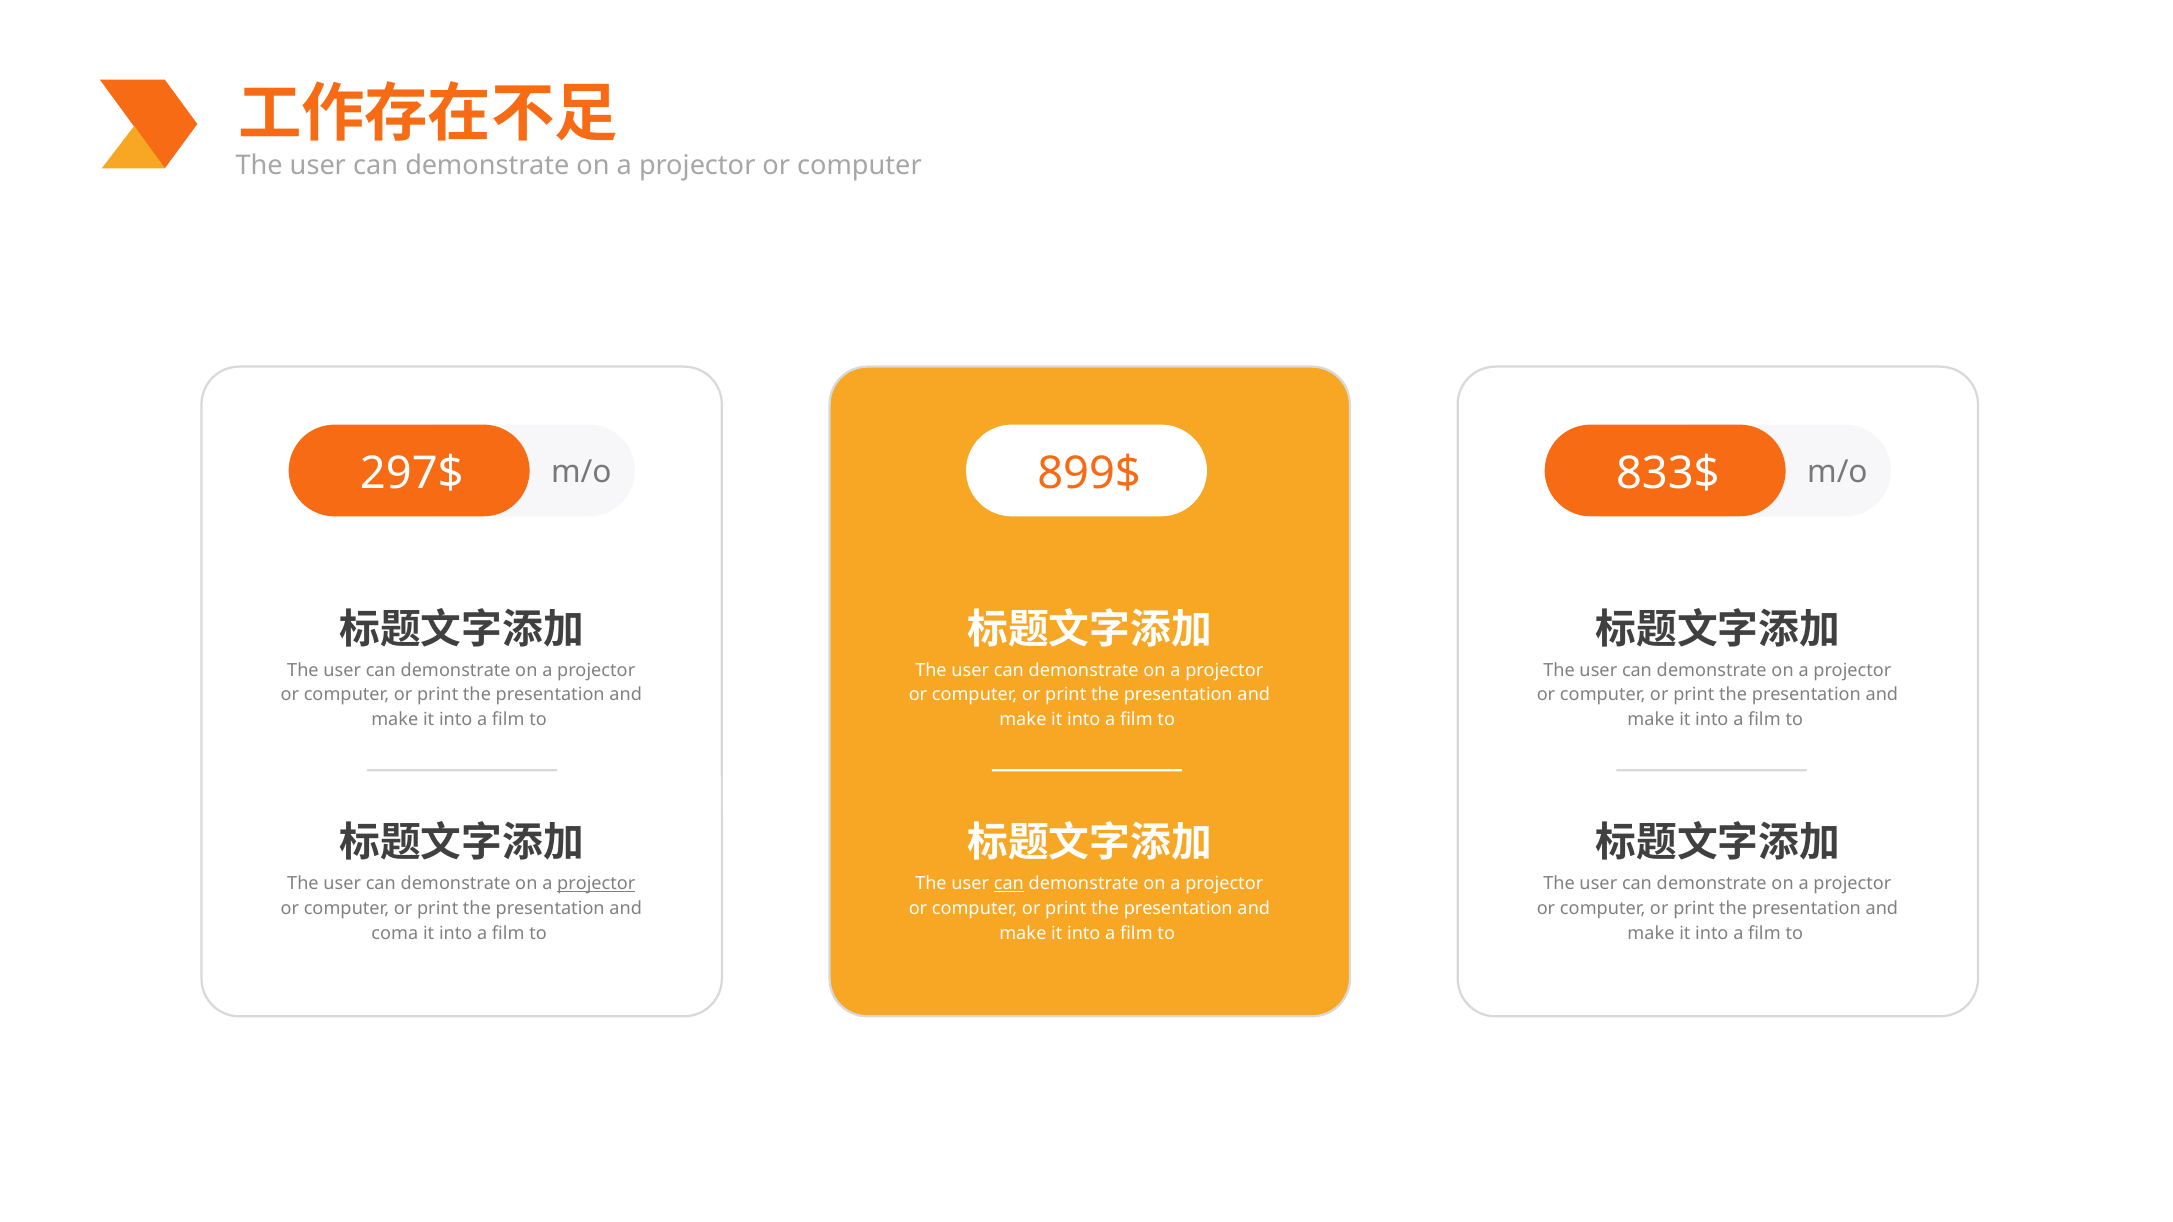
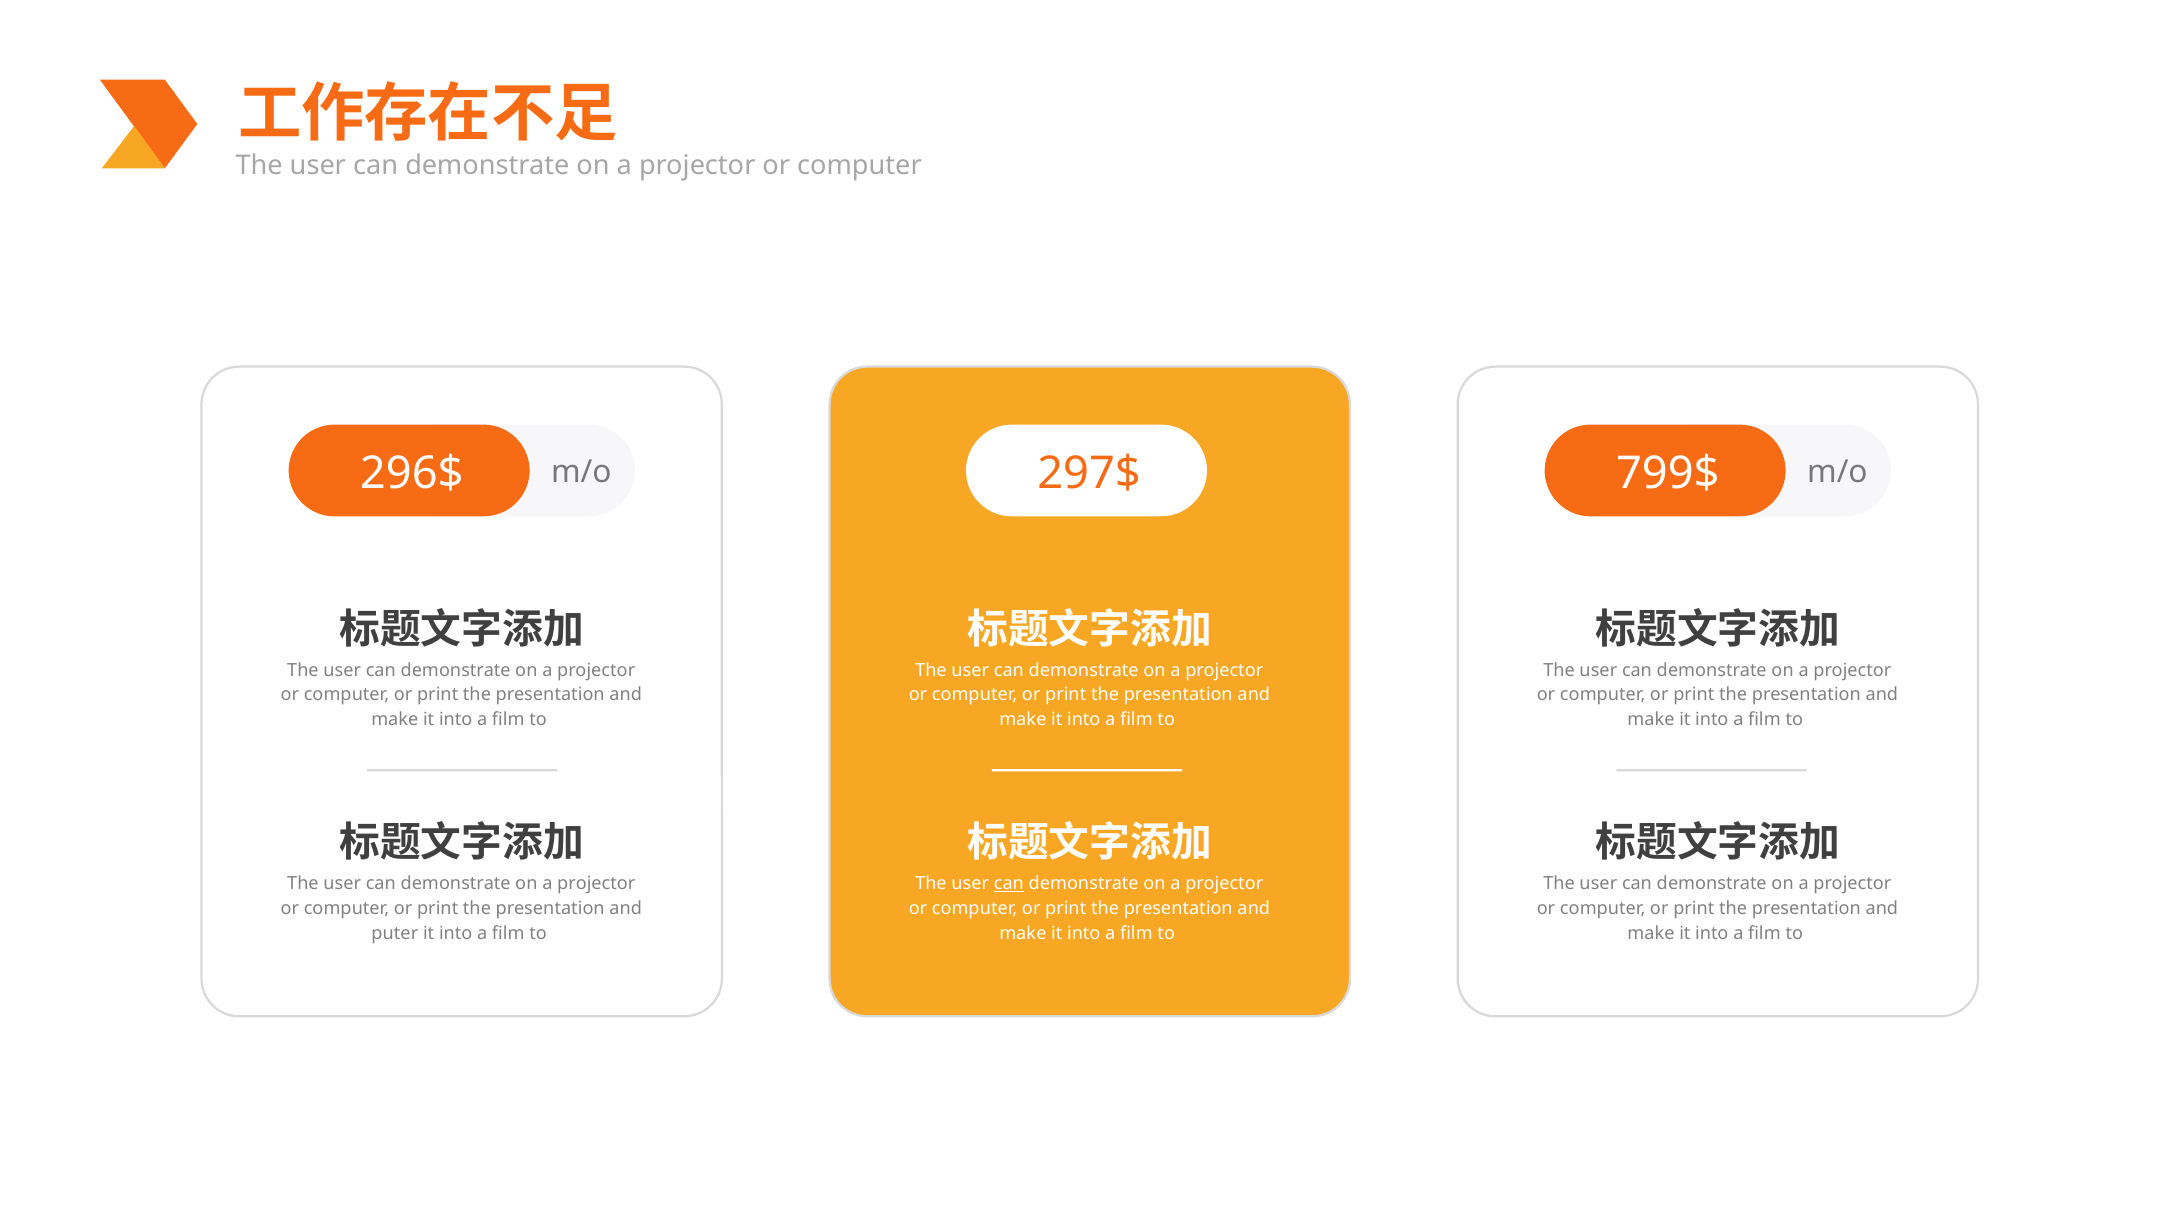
297$: 297$ -> 296$
899$: 899$ -> 297$
833$: 833$ -> 799$
projector at (596, 884) underline: present -> none
coma: coma -> puter
